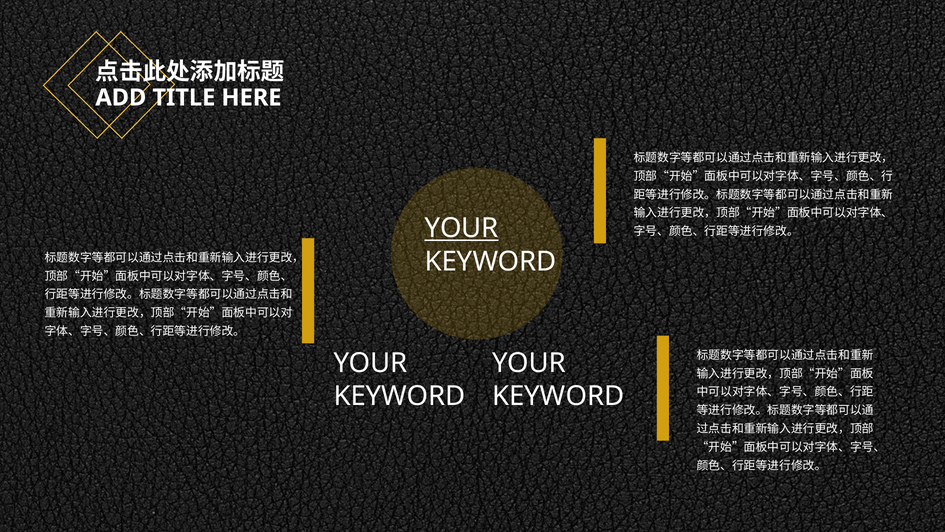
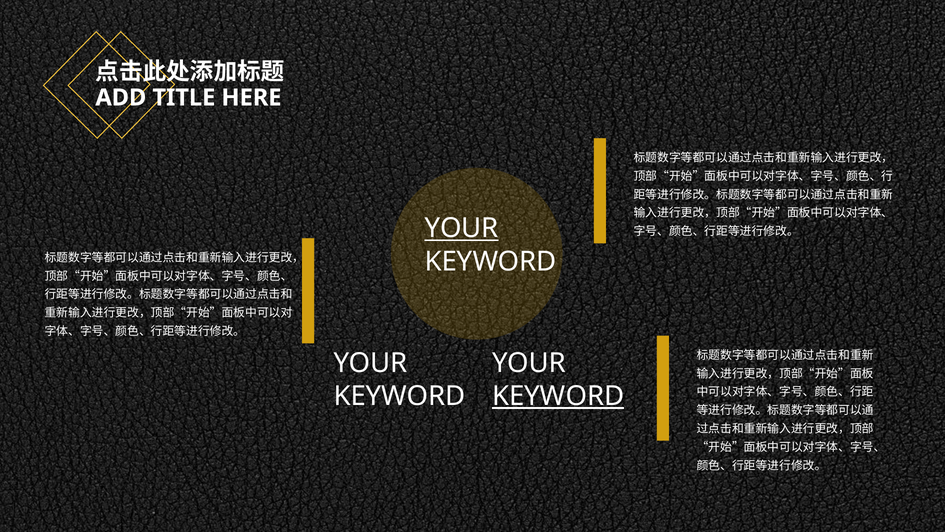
KEYWORD at (558, 396) underline: none -> present
